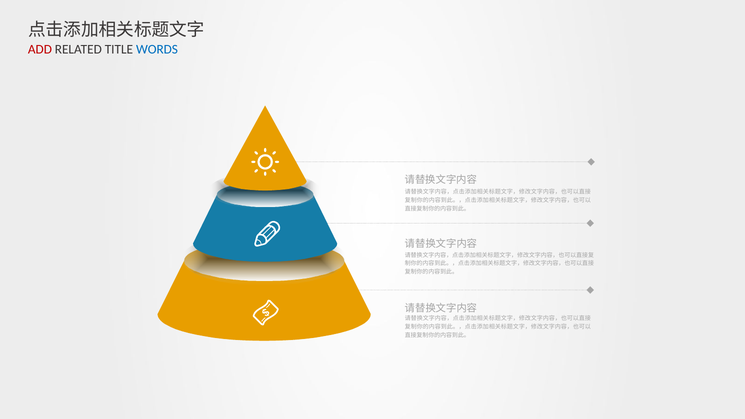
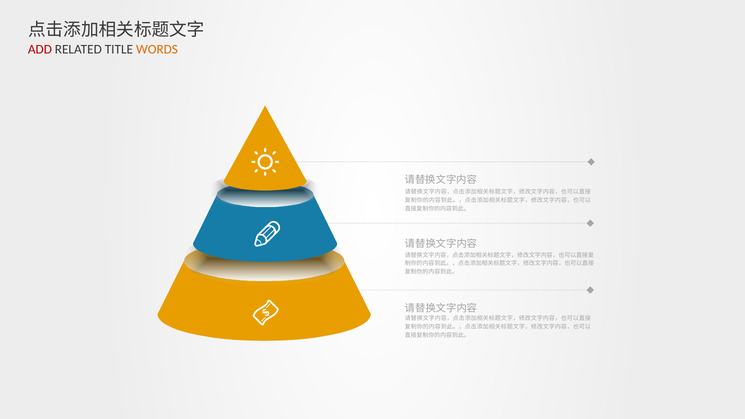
WORDS colour: blue -> orange
